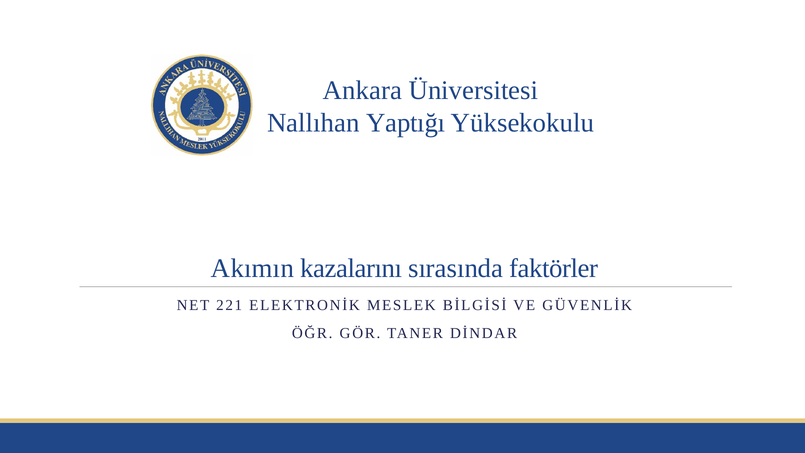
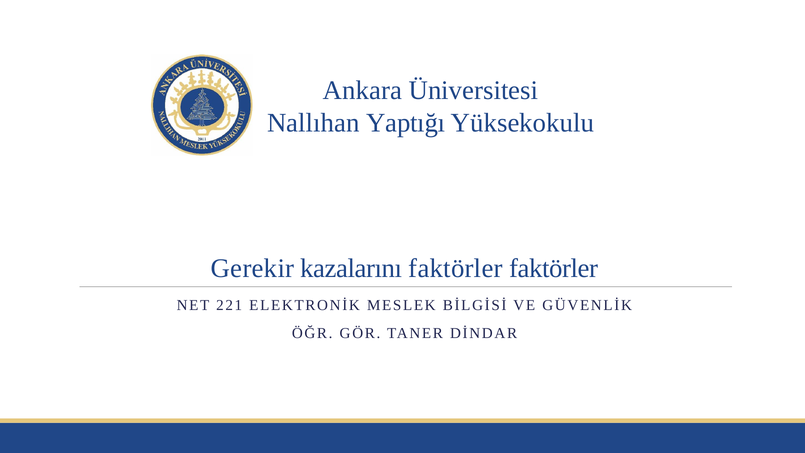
Akımın: Akımın -> Gerekir
kazalarını sırasında: sırasında -> faktörler
